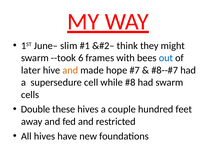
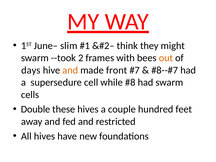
6: 6 -> 2
out colour: blue -> orange
later: later -> days
hope: hope -> front
